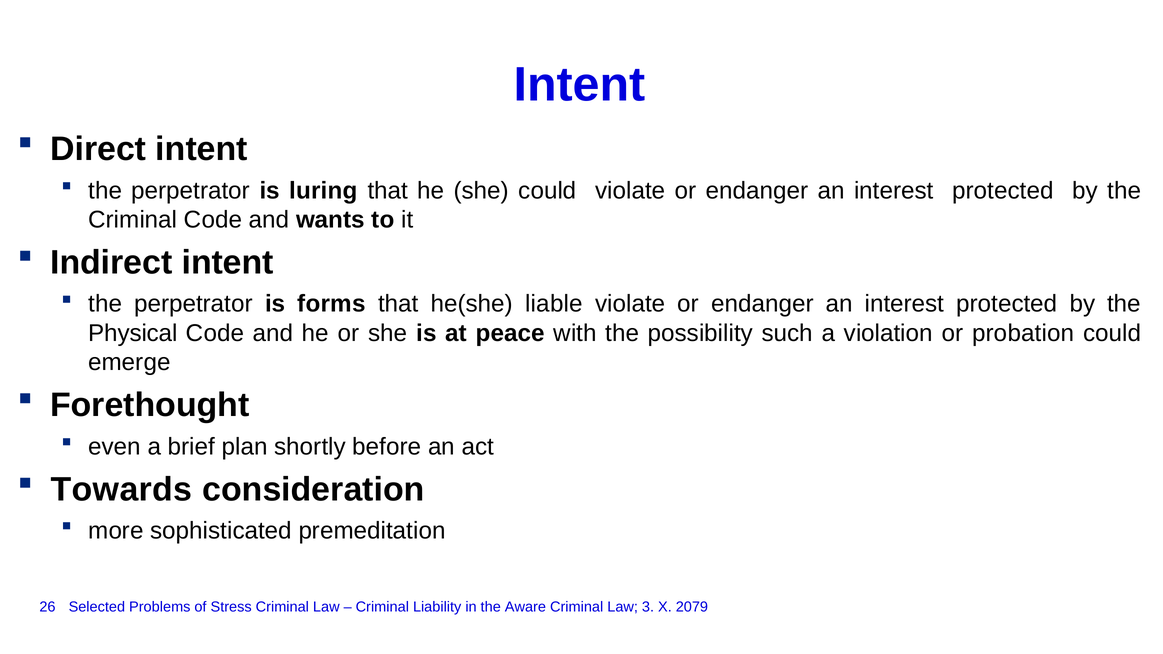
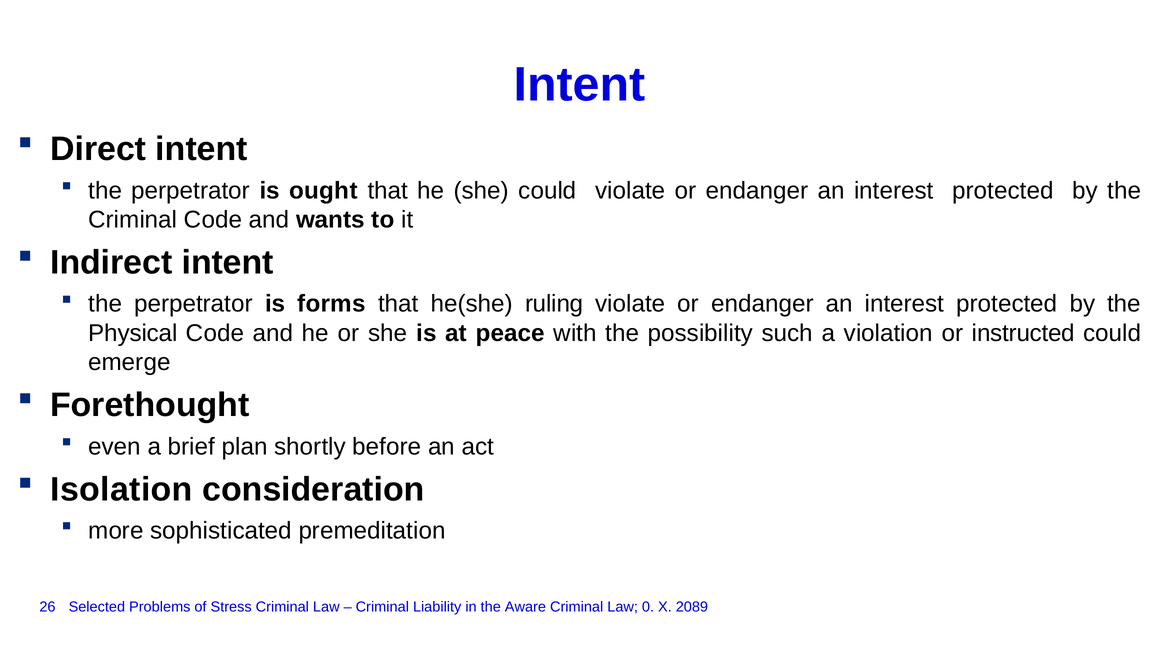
luring: luring -> ought
liable: liable -> ruling
probation: probation -> instructed
Towards: Towards -> Isolation
3: 3 -> 0
2079: 2079 -> 2089
